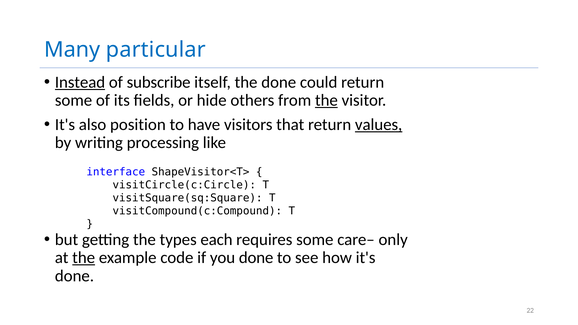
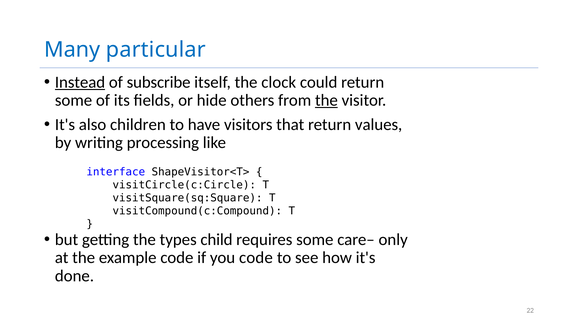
the done: done -> clock
position: position -> children
values underline: present -> none
each: each -> child
the at (84, 258) underline: present -> none
you done: done -> code
